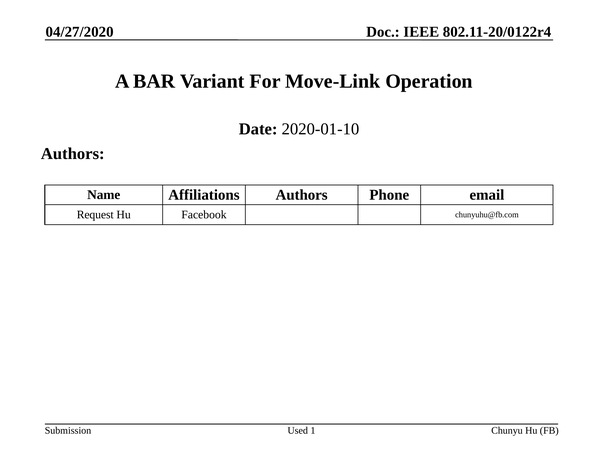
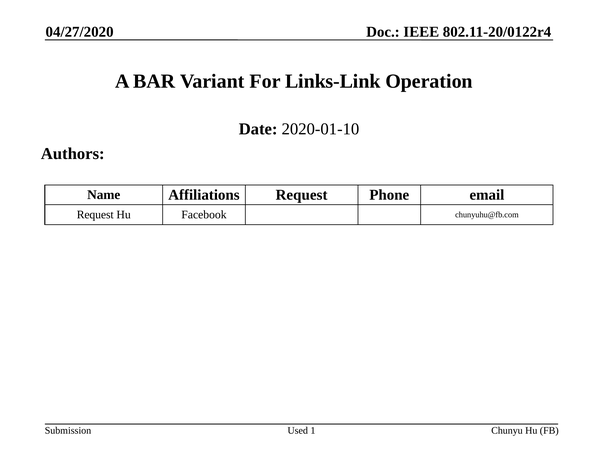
Move-Link: Move-Link -> Links-Link
Affiliations Authors: Authors -> Request
